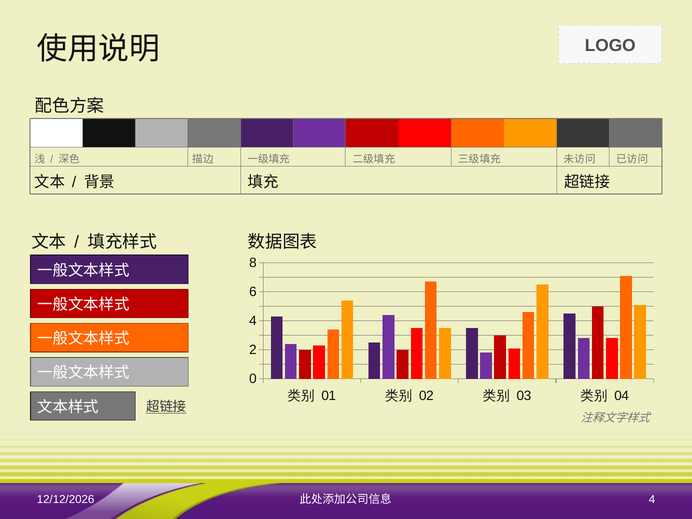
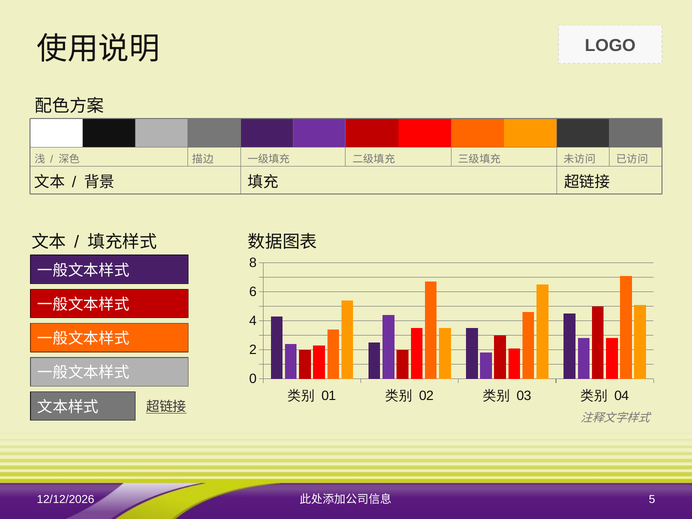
4 at (652, 499): 4 -> 5
